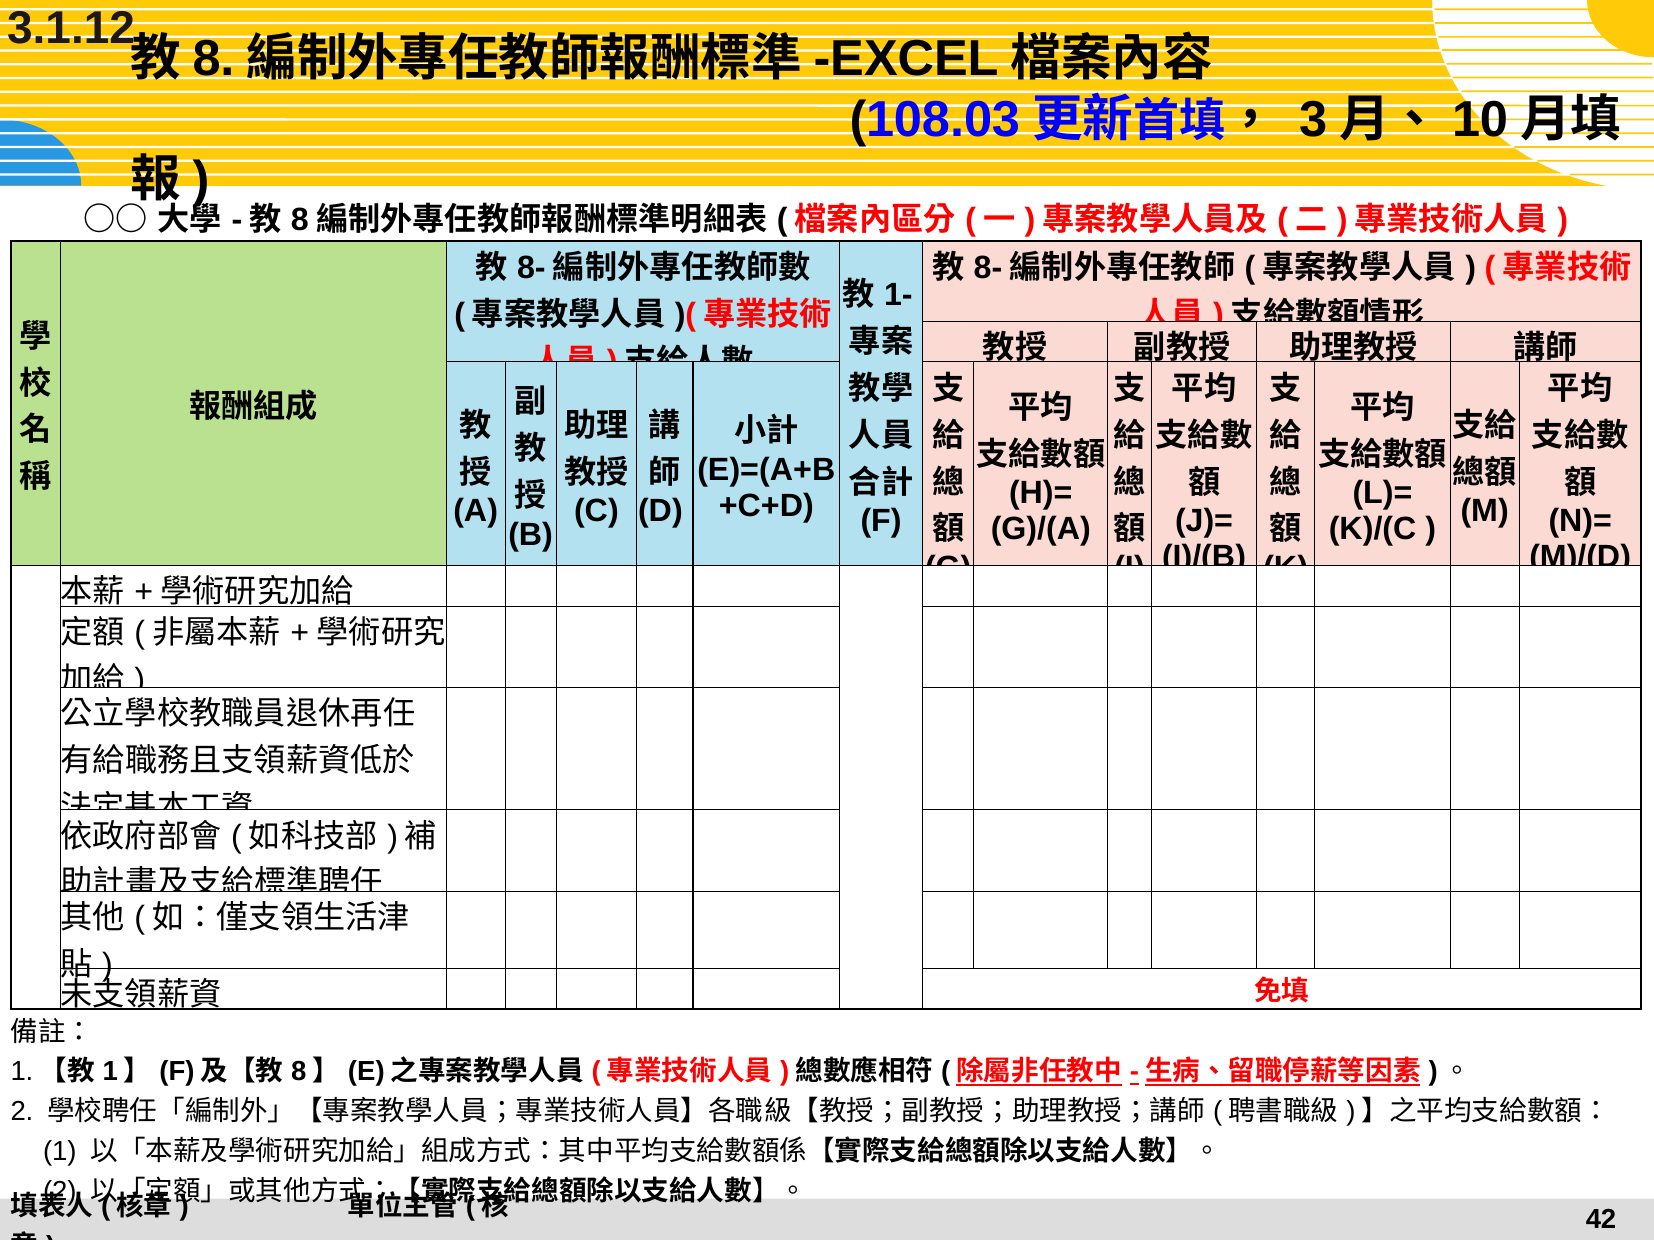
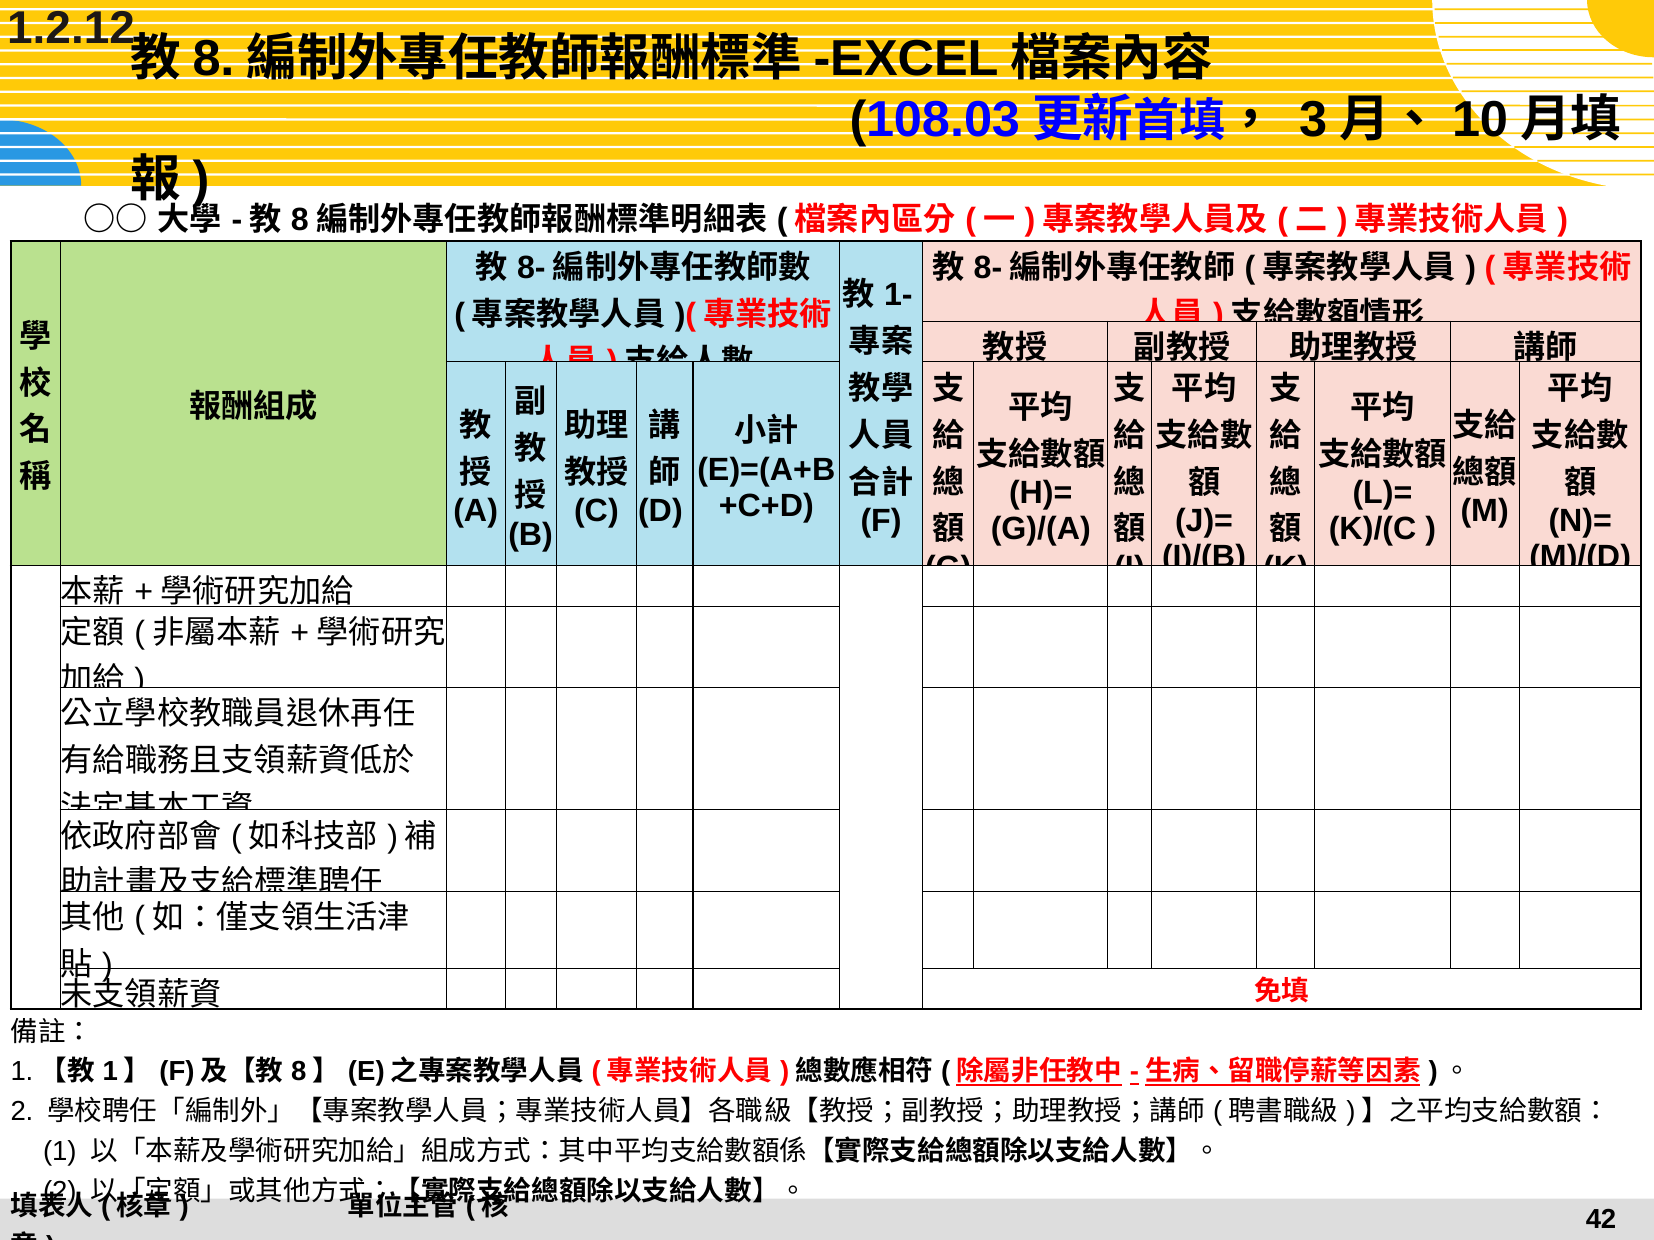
3.1.12: 3.1.12 -> 1.2.12
